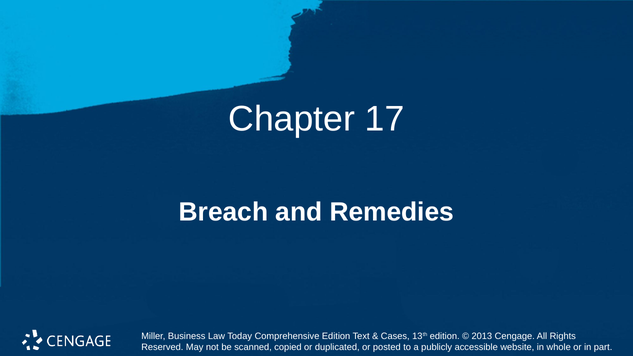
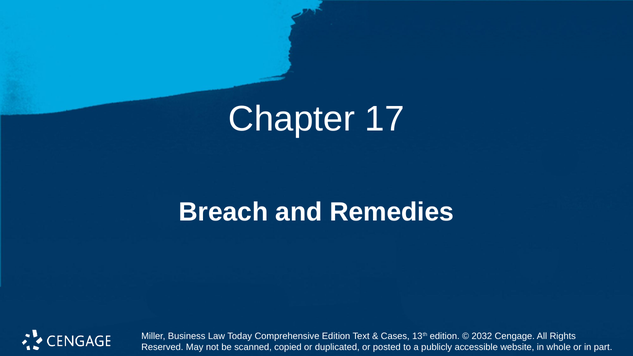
2013: 2013 -> 2032
